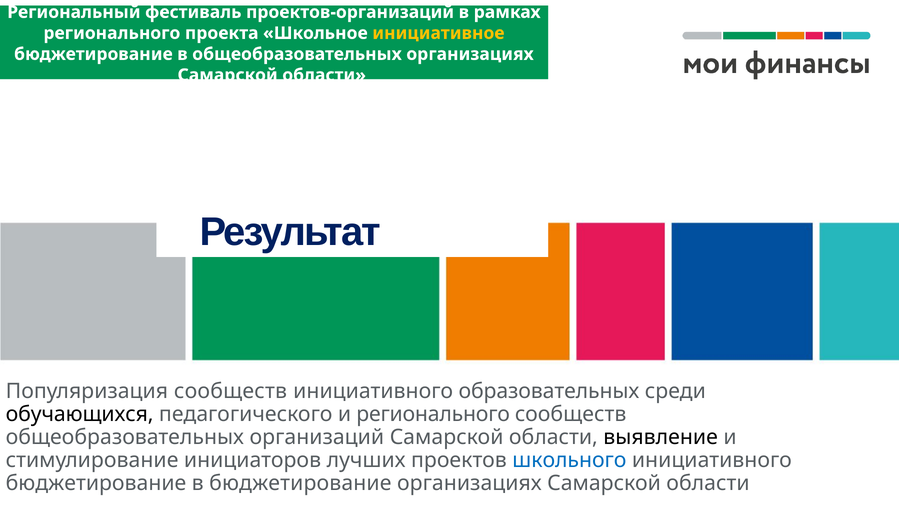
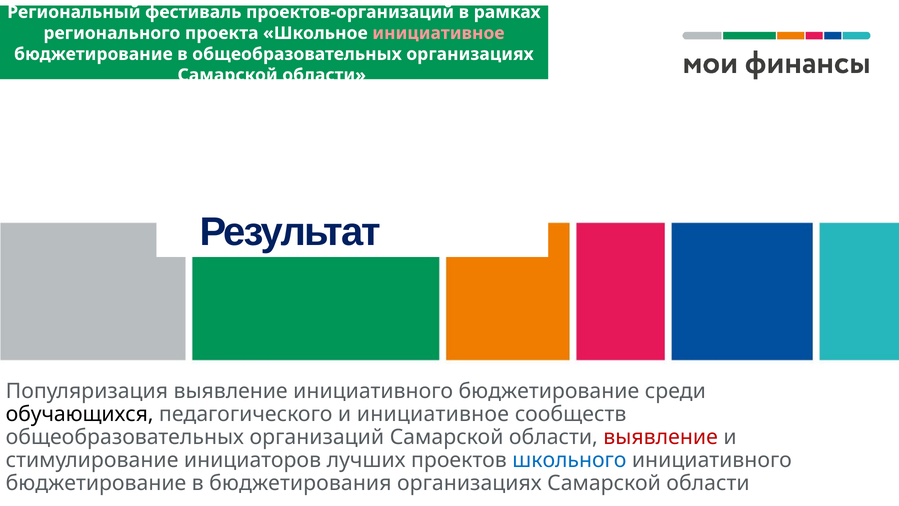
инициативное at (438, 33) colour: yellow -> pink
Популяризация сообществ: сообществ -> выявление
образовательных at (549, 391): образовательных -> бюджетирование
и регионального: регионального -> инициативное
выявление at (661, 437) colour: black -> red
в бюджетирование: бюджетирование -> бюджетирования
